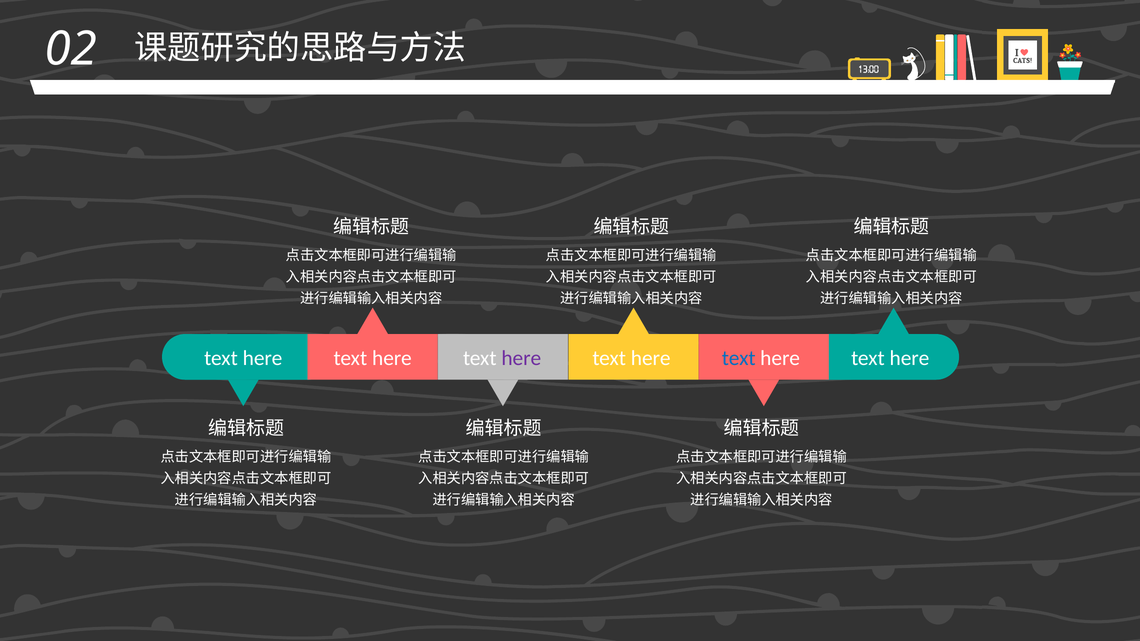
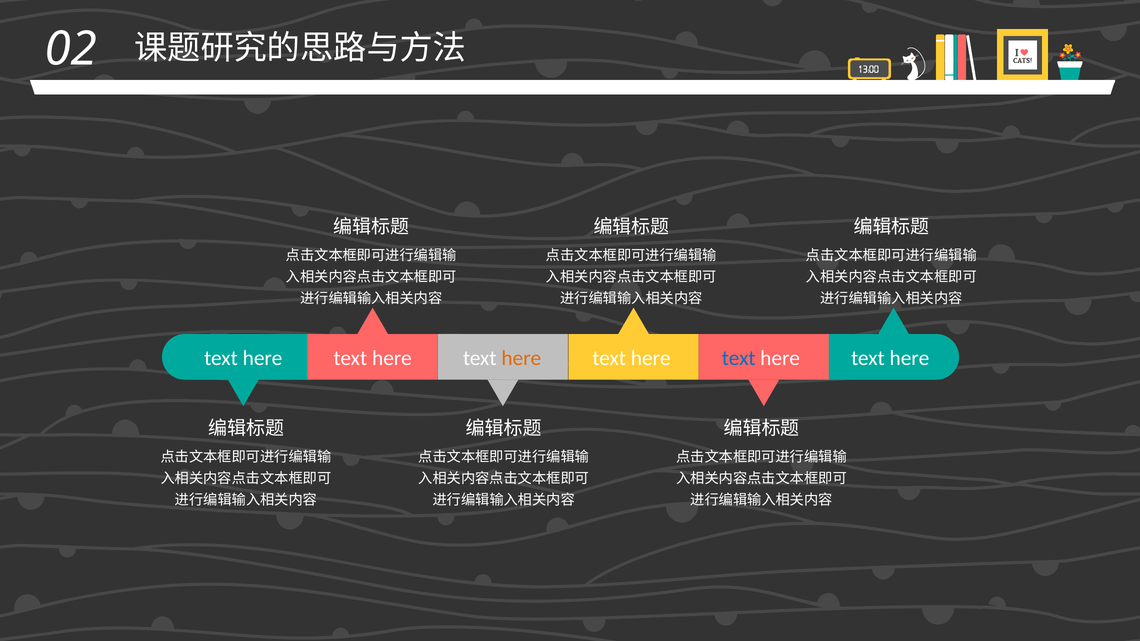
here at (521, 358) colour: purple -> orange
